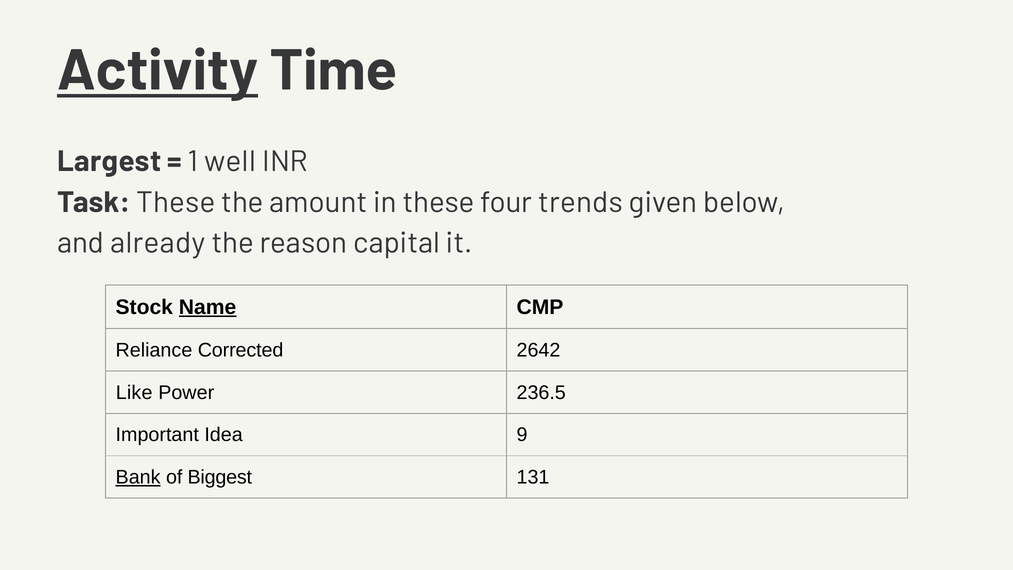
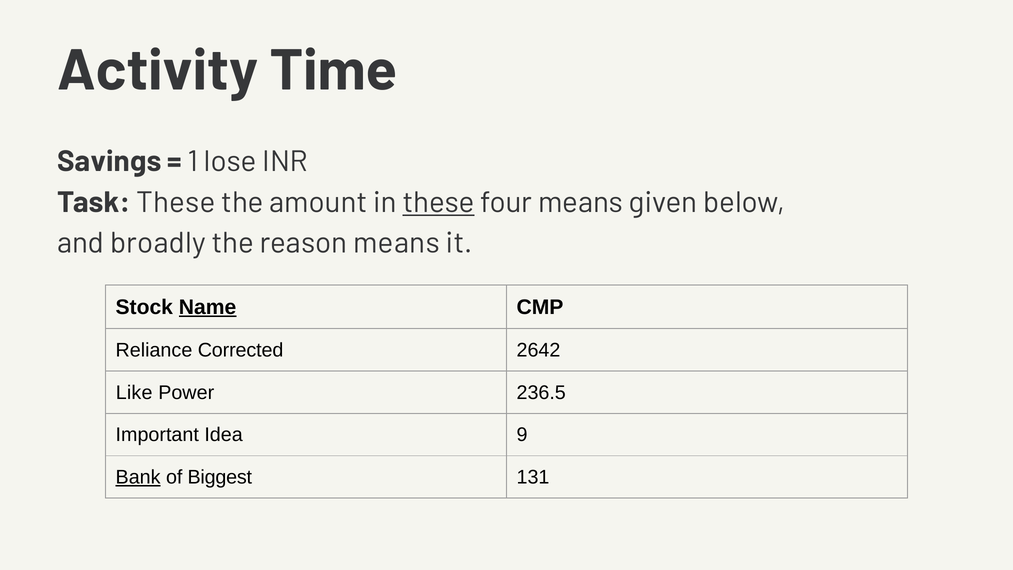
Activity underline: present -> none
Largest: Largest -> Savings
well: well -> lose
these at (439, 202) underline: none -> present
four trends: trends -> means
already: already -> broadly
reason capital: capital -> means
